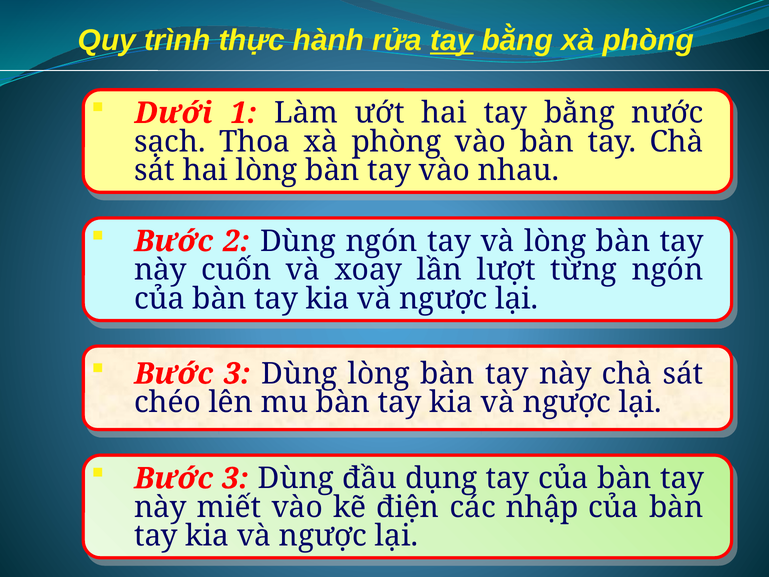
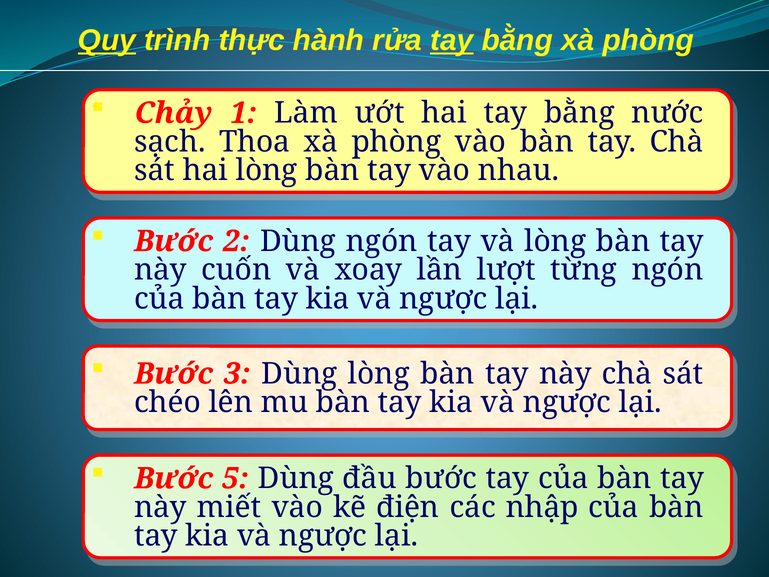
Quy underline: none -> present
Dưới: Dưới -> Chảy
3 at (235, 478): 3 -> 5
đầu dụng: dụng -> bước
